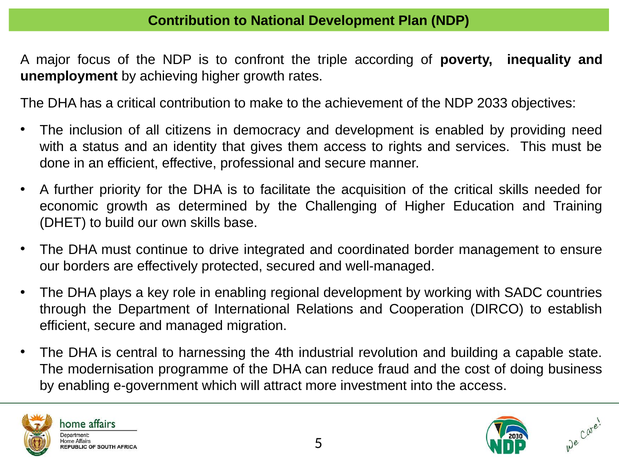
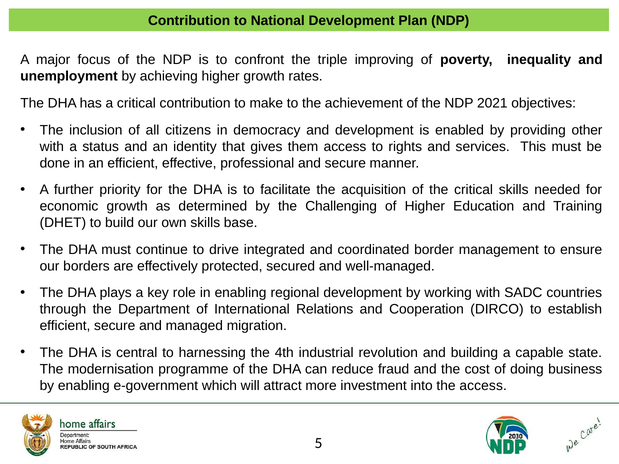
according: according -> improving
2033: 2033 -> 2021
need: need -> other
